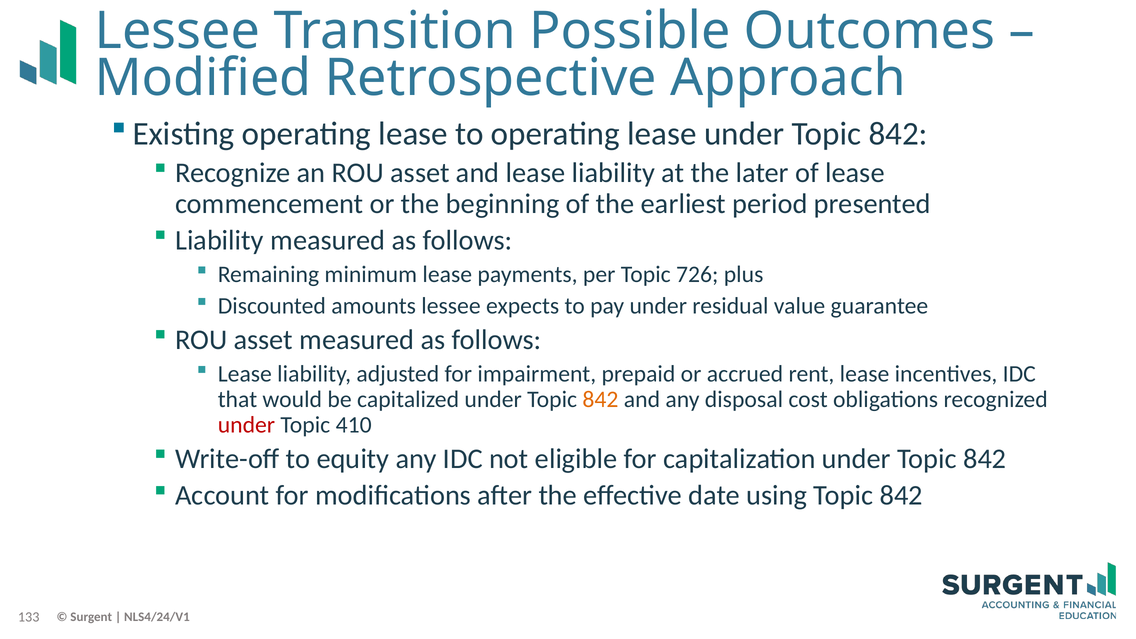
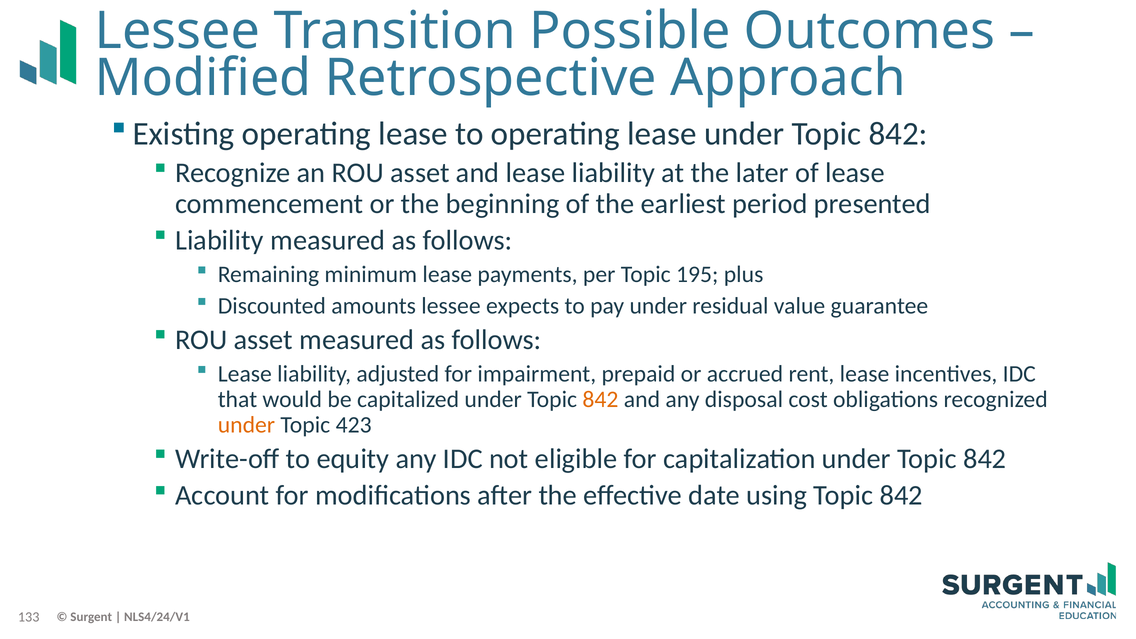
726: 726 -> 195
under at (246, 425) colour: red -> orange
410: 410 -> 423
